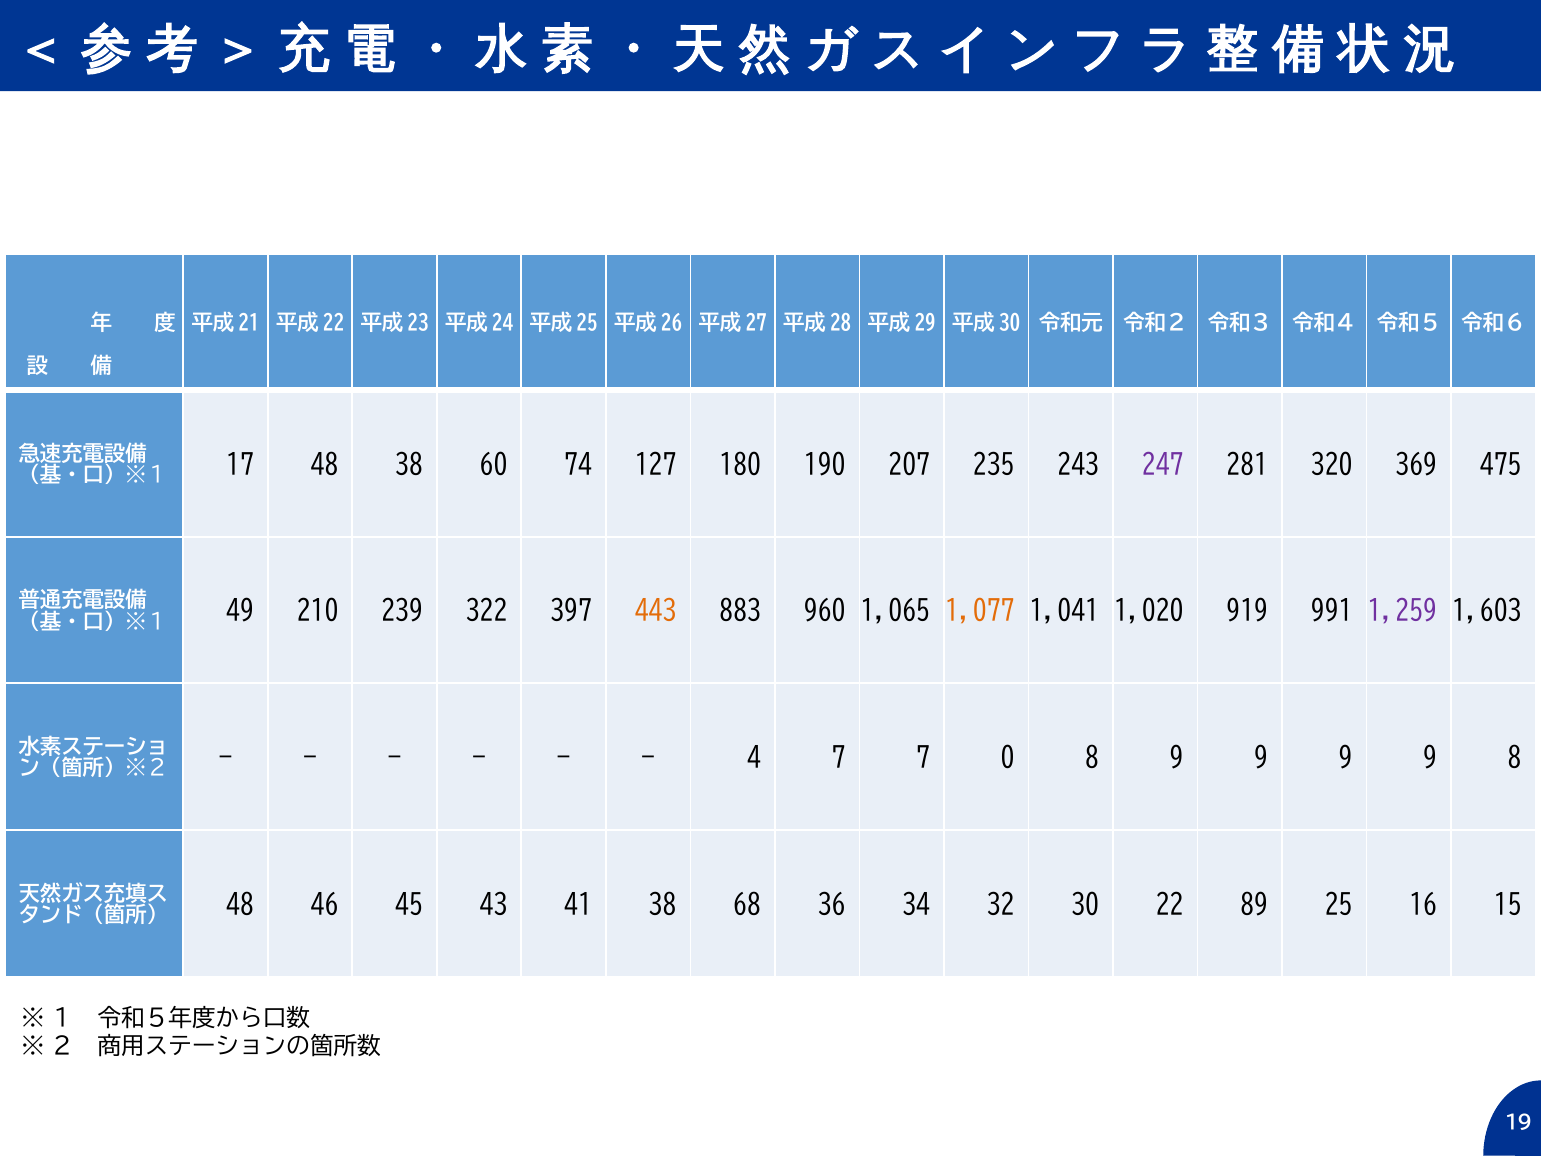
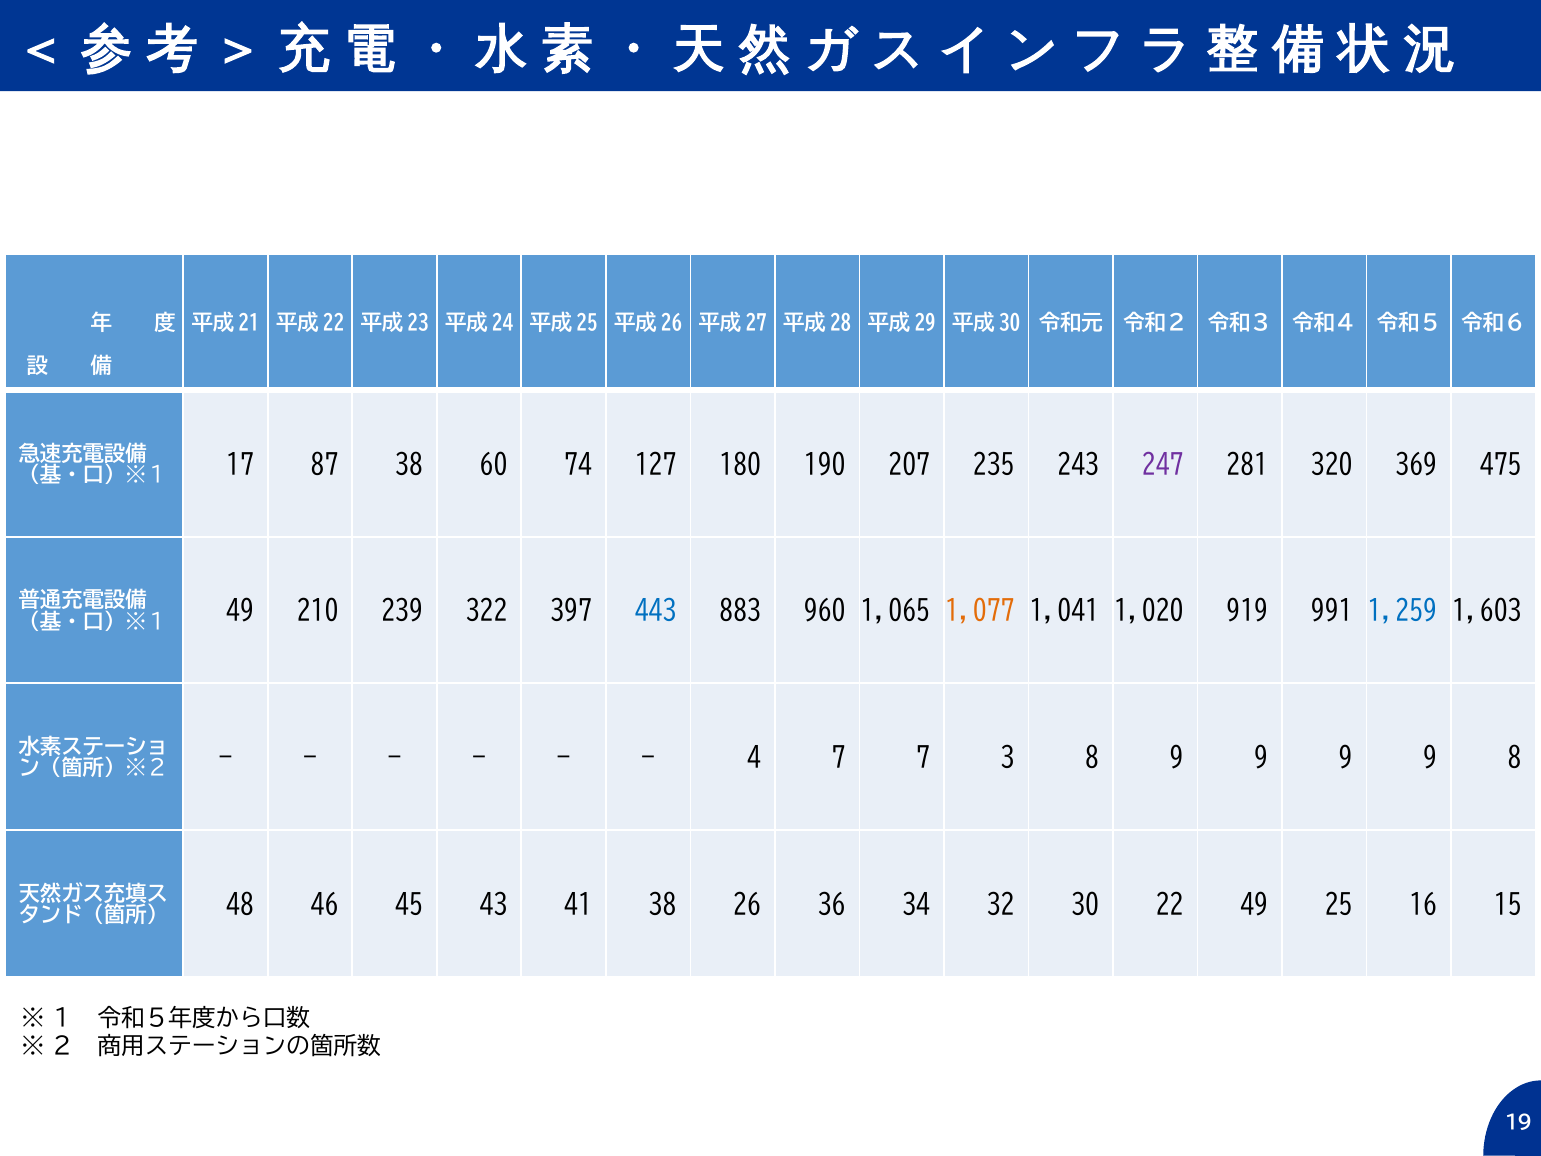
17 48: 48 -> 87
443 colour: orange -> blue
1,259 colour: purple -> blue
0: 0 -> 3
68: 68 -> 26
22 89: 89 -> 49
